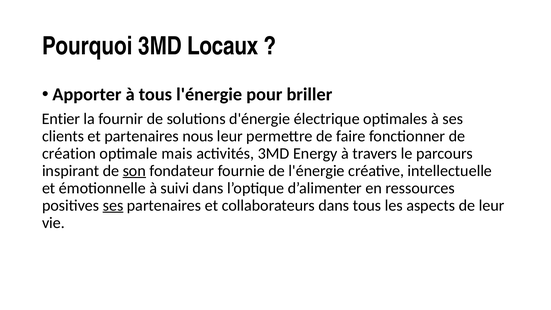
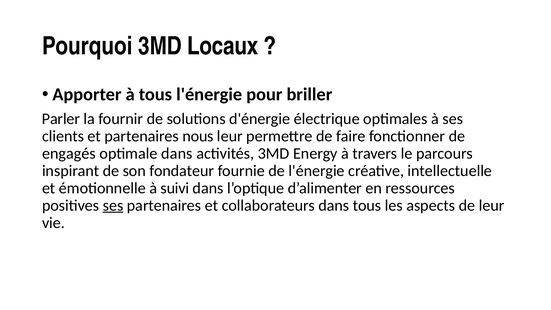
Entier: Entier -> Parler
création: création -> engagés
optimale mais: mais -> dans
son underline: present -> none
